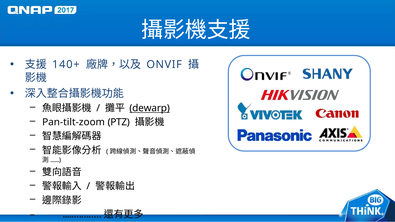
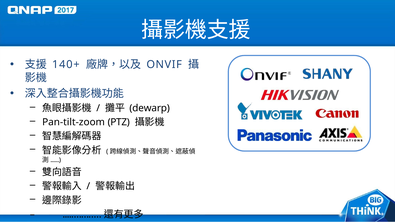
dewarp underline: present -> none
